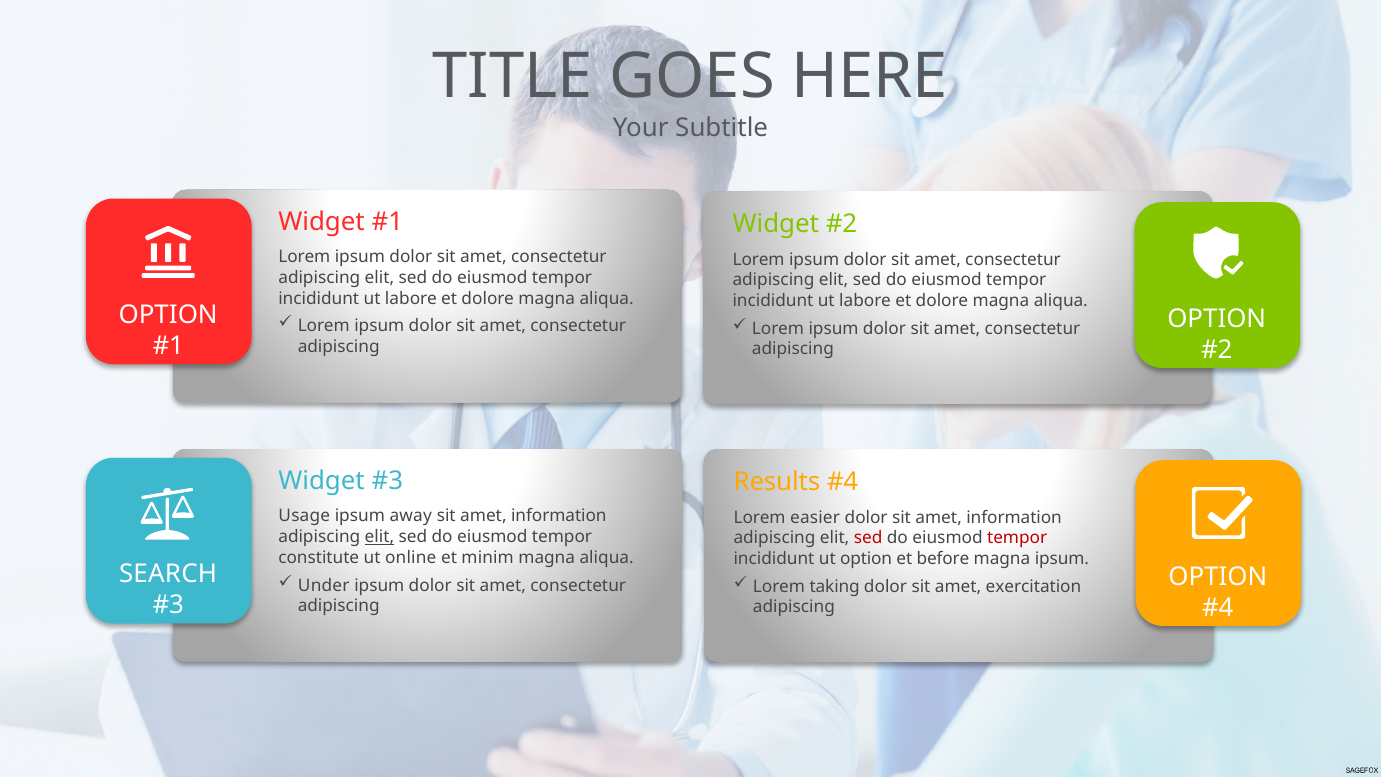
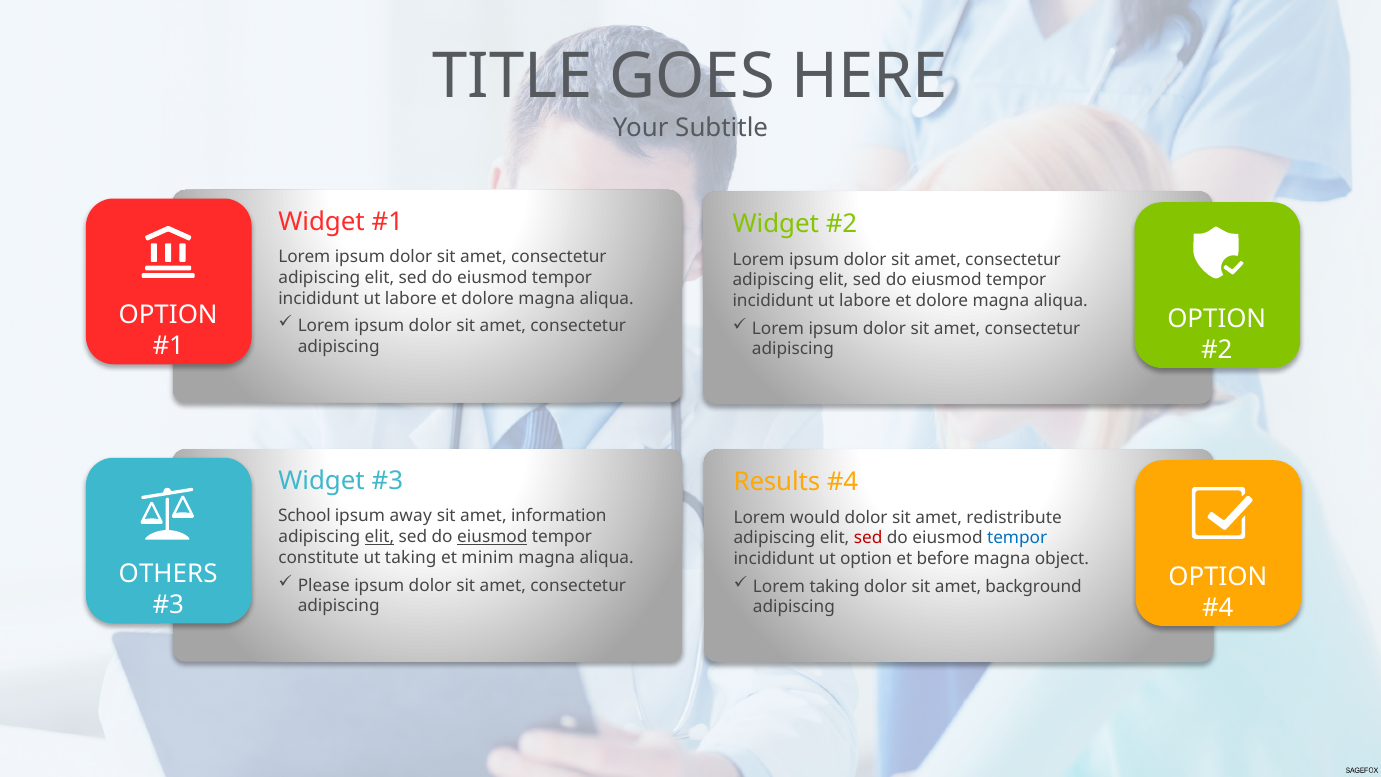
Usage: Usage -> School
easier: easier -> would
dolor sit amet information: information -> redistribute
eiusmod at (492, 537) underline: none -> present
tempor at (1017, 538) colour: red -> blue
ut online: online -> taking
magna ipsum: ipsum -> object
SEARCH: SEARCH -> OTHERS
Under: Under -> Please
exercitation: exercitation -> background
